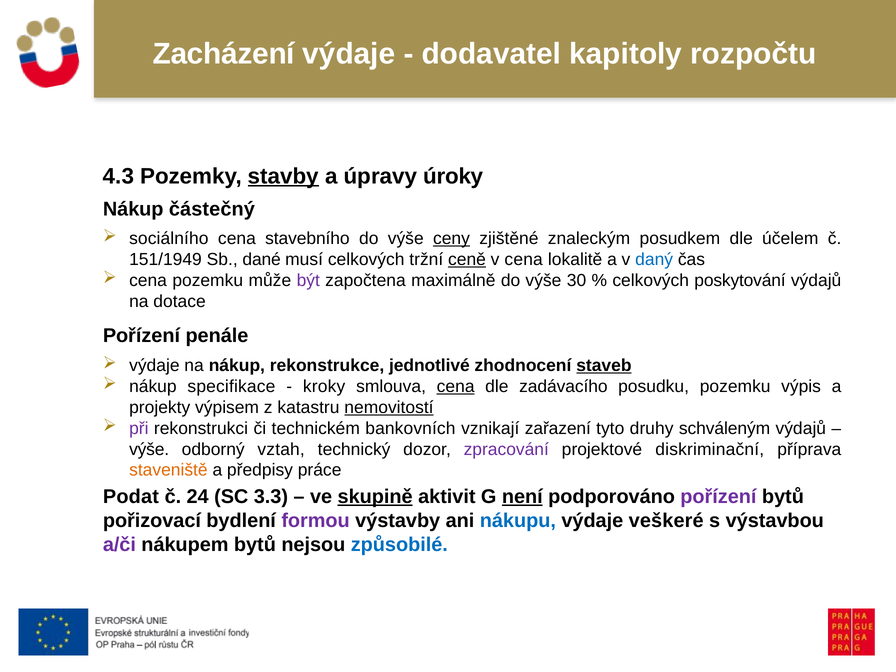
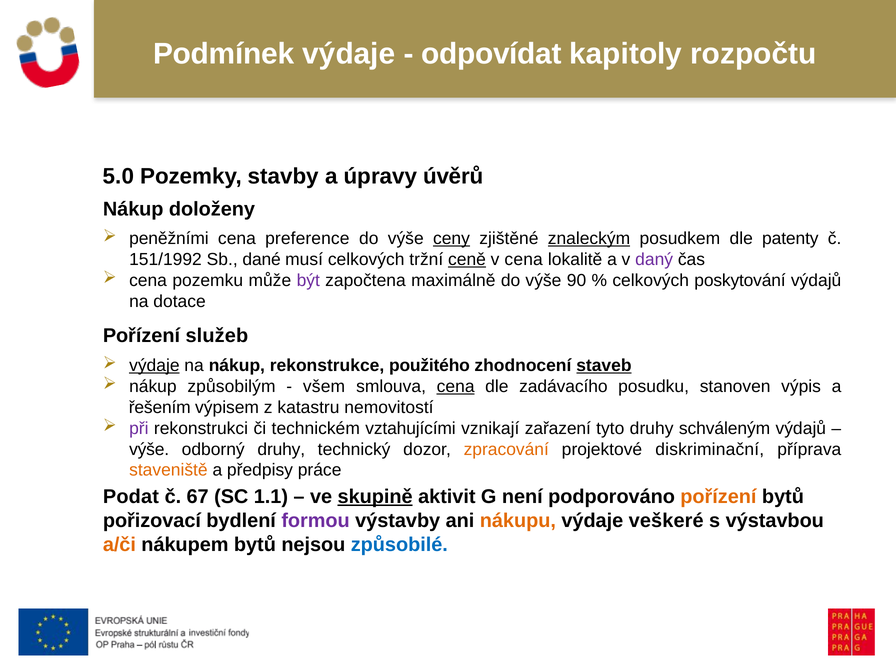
Zacházení: Zacházení -> Podmínek
dodavatel: dodavatel -> odpovídat
4.3: 4.3 -> 5.0
stavby underline: present -> none
úroky: úroky -> úvěrů
částečný: částečný -> doloženy
sociálního: sociálního -> peněžními
stavebního: stavebního -> preference
znaleckým underline: none -> present
účelem: účelem -> patenty
151/1949: 151/1949 -> 151/1992
daný colour: blue -> purple
30: 30 -> 90
penále: penále -> služeb
výdaje at (154, 366) underline: none -> present
jednotlivé: jednotlivé -> použitého
specifikace: specifikace -> způsobilým
kroky: kroky -> všem
posudku pozemku: pozemku -> stanoven
projekty: projekty -> řešením
nemovitostí underline: present -> none
bankovních: bankovních -> vztahujícími
odborný vztah: vztah -> druhy
zpracování colour: purple -> orange
24: 24 -> 67
3.3: 3.3 -> 1.1
není underline: present -> none
pořízení at (718, 497) colour: purple -> orange
nákupu colour: blue -> orange
a/či colour: purple -> orange
